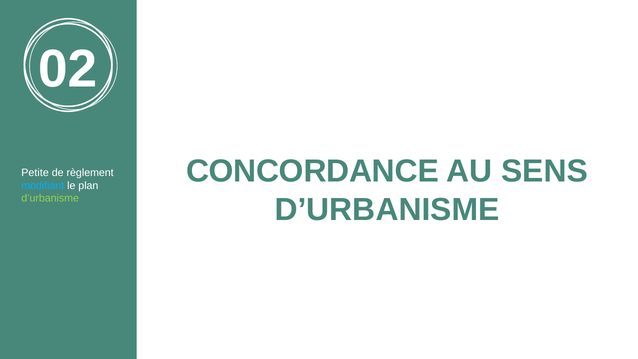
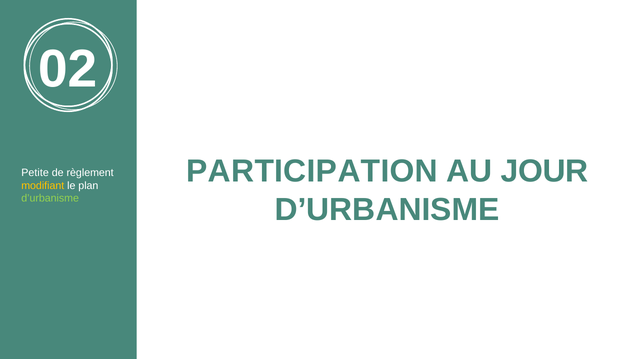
CONCORDANCE: CONCORDANCE -> PARTICIPATION
SENS: SENS -> JOUR
modifiant colour: light blue -> yellow
